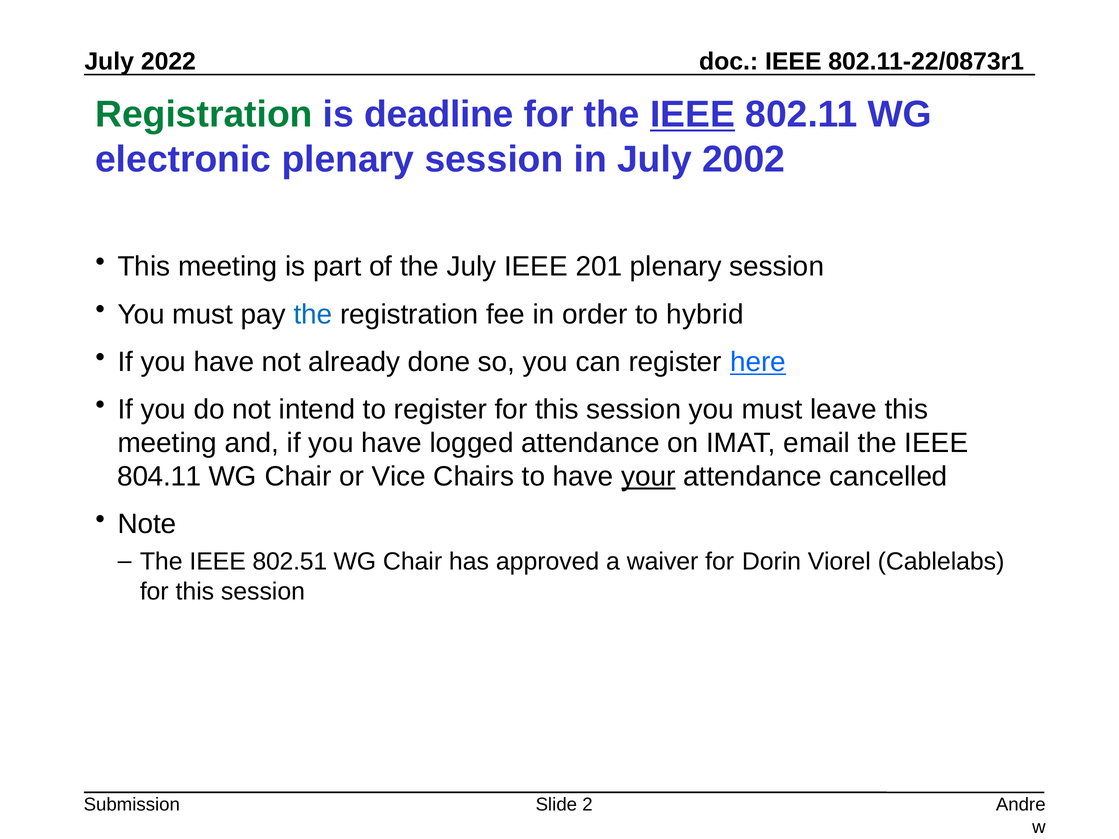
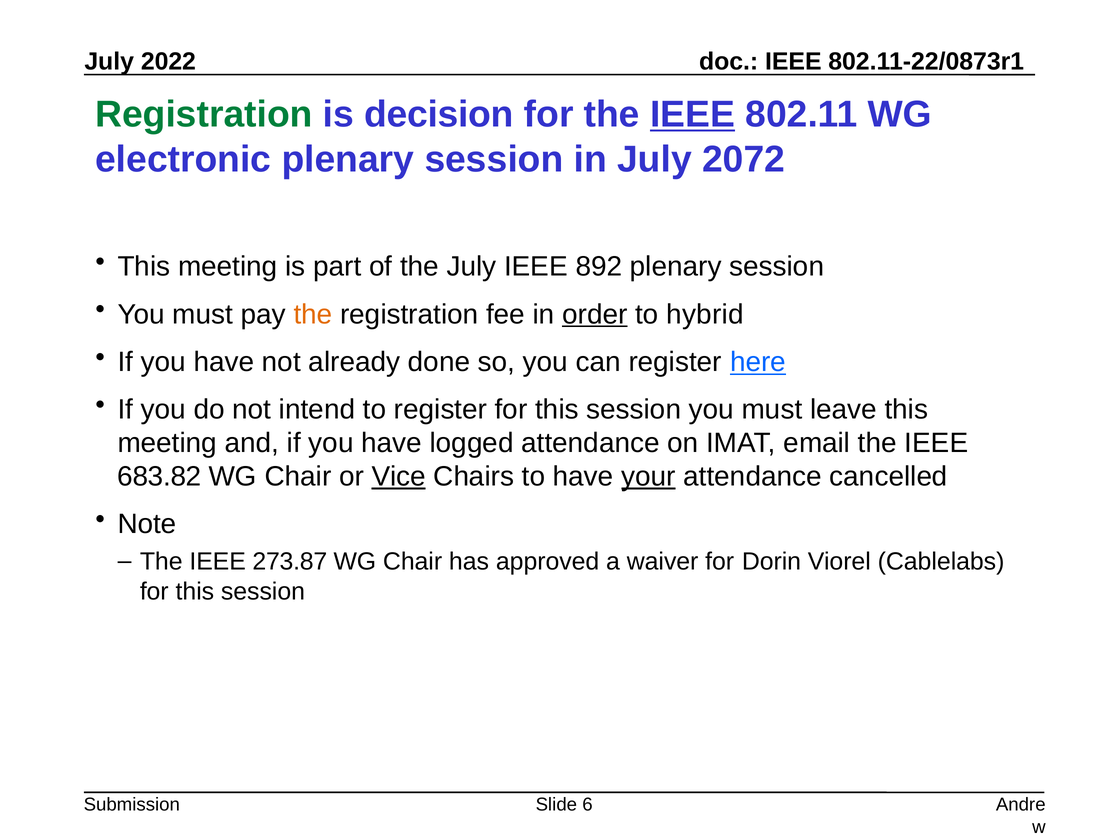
deadline: deadline -> decision
2002: 2002 -> 2072
201: 201 -> 892
the at (313, 314) colour: blue -> orange
order underline: none -> present
804.11: 804.11 -> 683.82
Vice underline: none -> present
802.51: 802.51 -> 273.87
2: 2 -> 6
